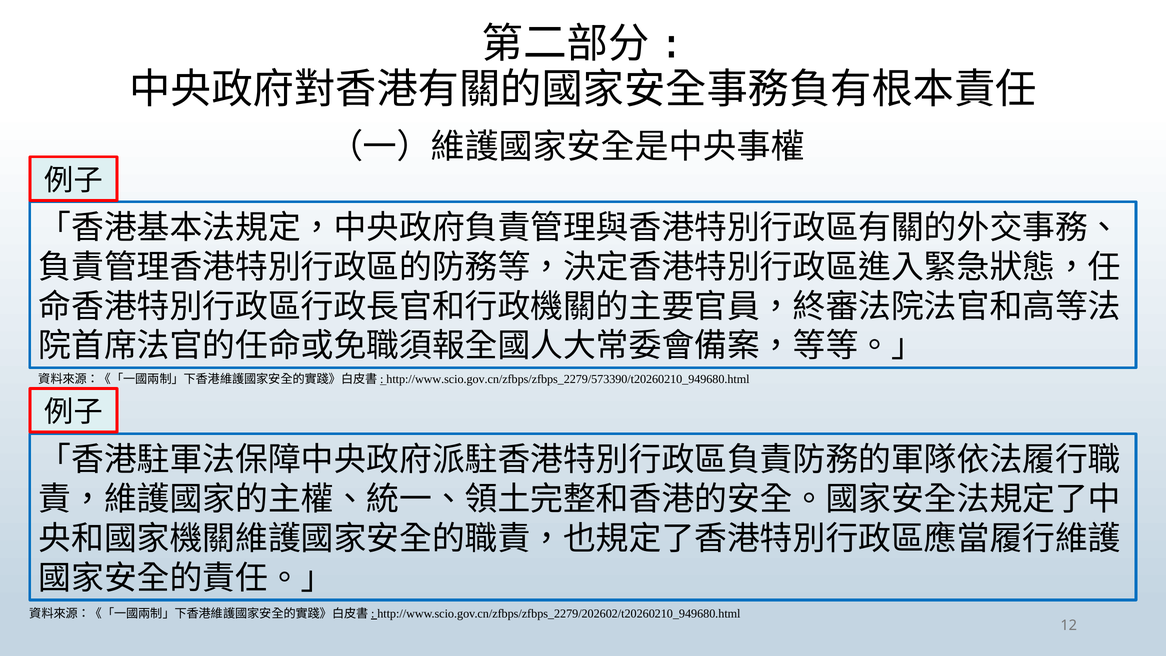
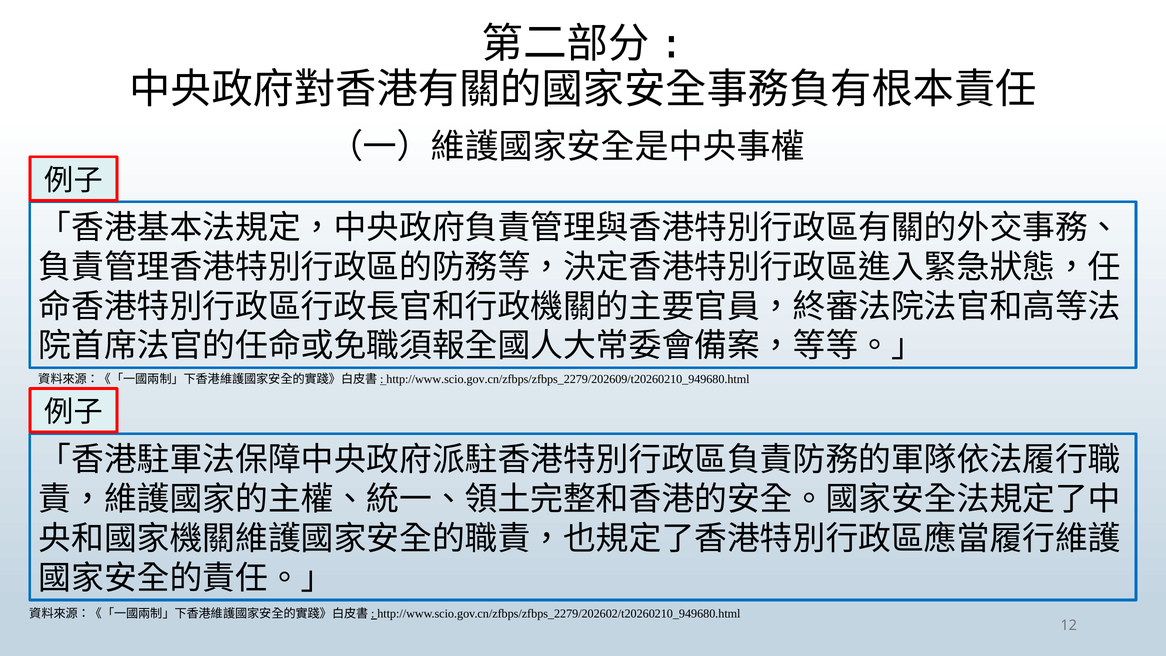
http://www.scio.gov.cn/zfbps/zfbps_2279/573390/t20260210_949680.html: http://www.scio.gov.cn/zfbps/zfbps_2279/573390/t20260210_949680.html -> http://www.scio.gov.cn/zfbps/zfbps_2279/202609/t20260210_949680.html
